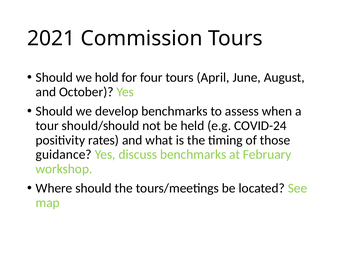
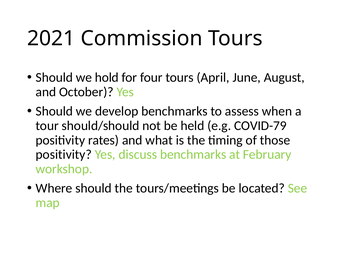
COVID-24: COVID-24 -> COVID-79
guidance at (64, 155): guidance -> positivity
